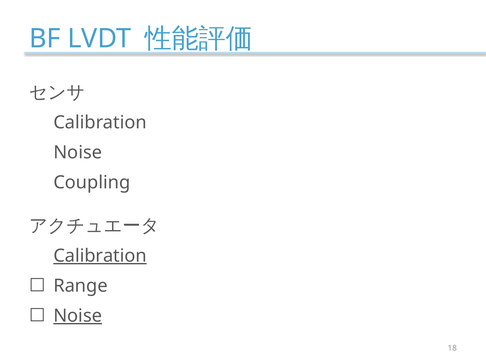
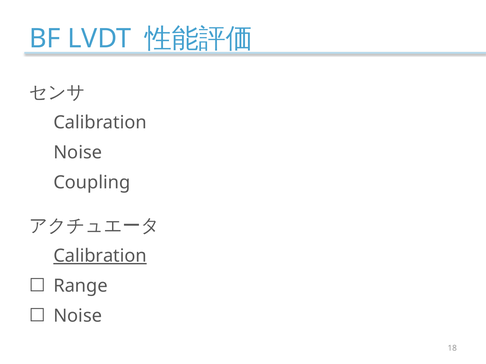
Noise at (78, 316) underline: present -> none
